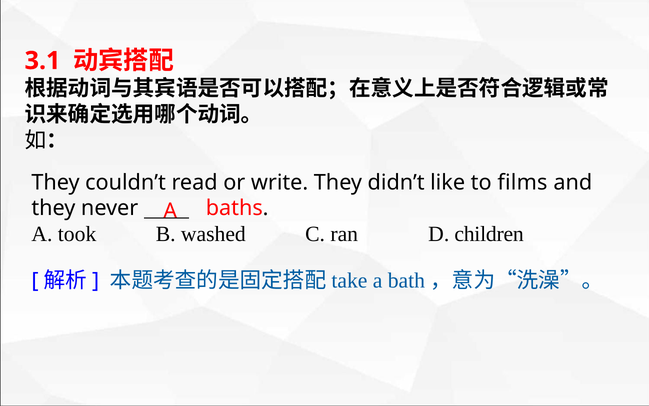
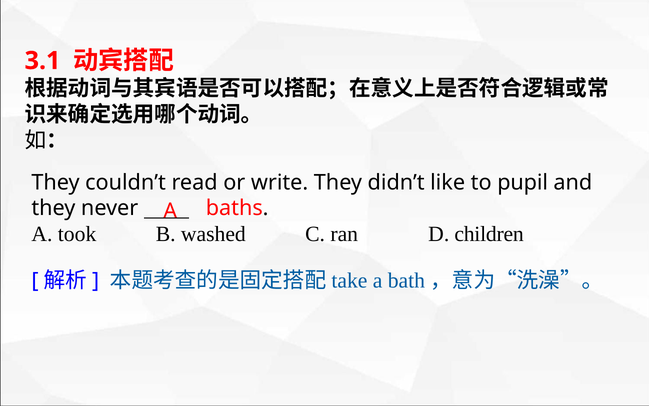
films: films -> pupil
